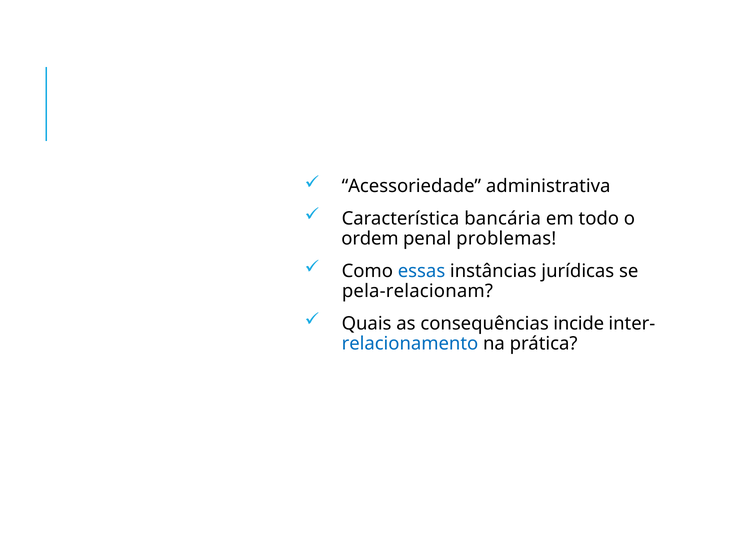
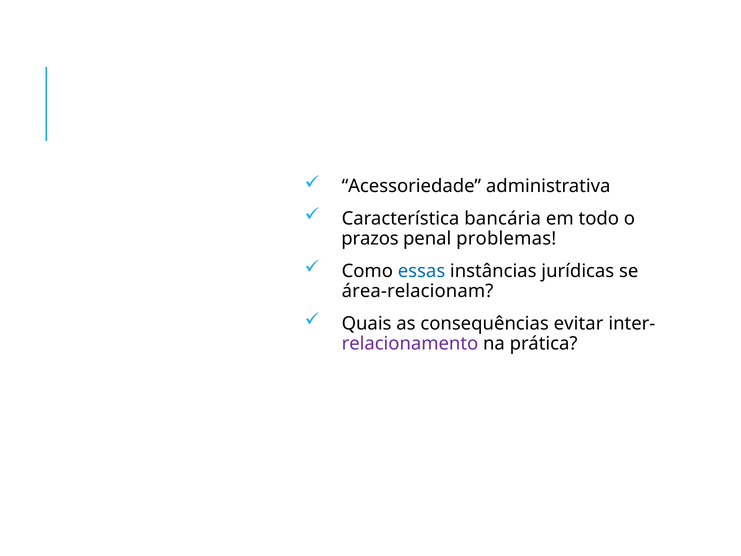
ordem: ordem -> prazos
pela-relacionam: pela-relacionam -> área-relacionam
incide: incide -> evitar
relacionamento colour: blue -> purple
